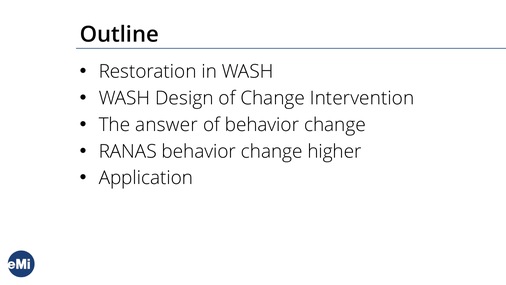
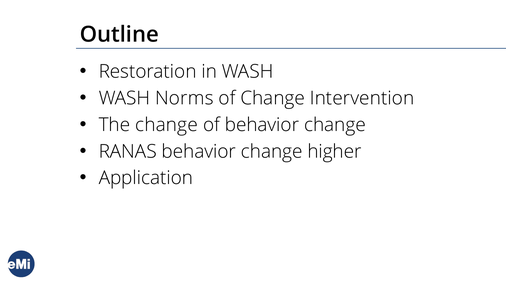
Design: Design -> Norms
The answer: answer -> change
